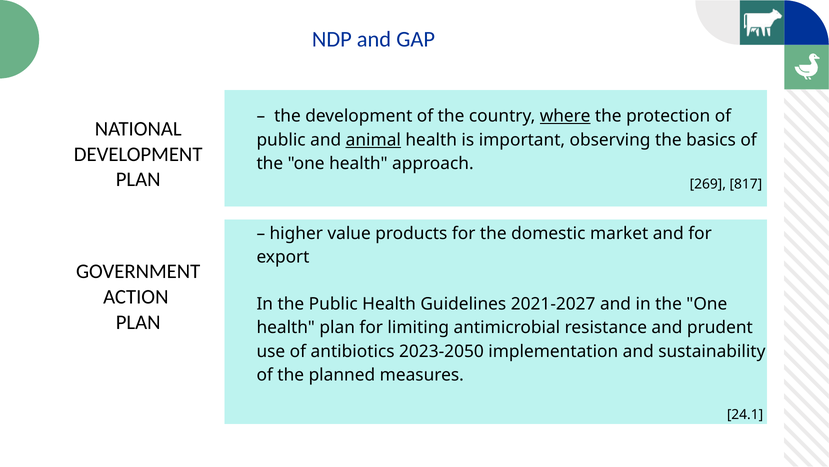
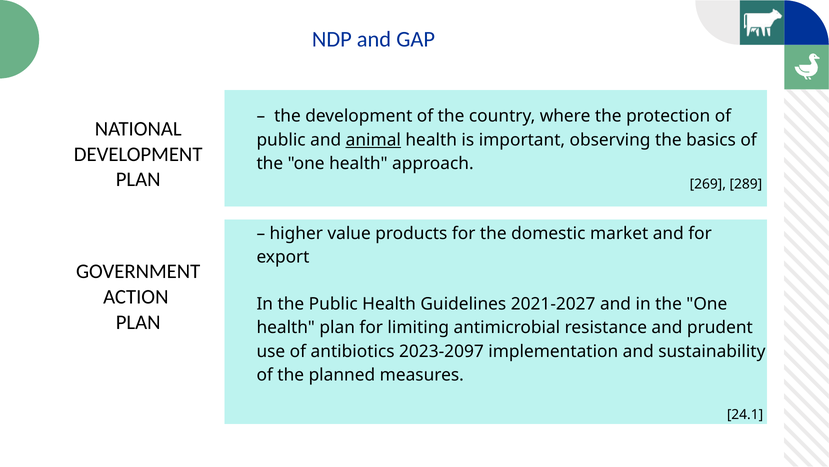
where underline: present -> none
817: 817 -> 289
2023-2050: 2023-2050 -> 2023-2097
